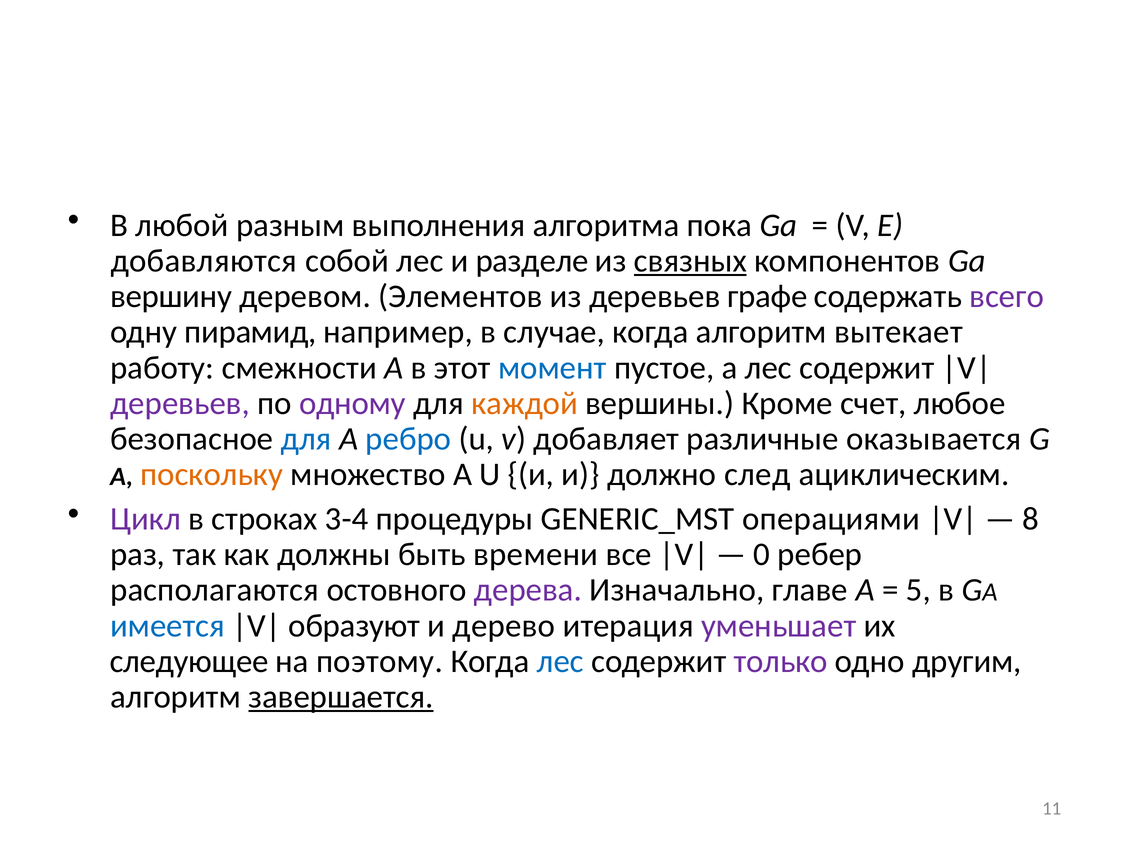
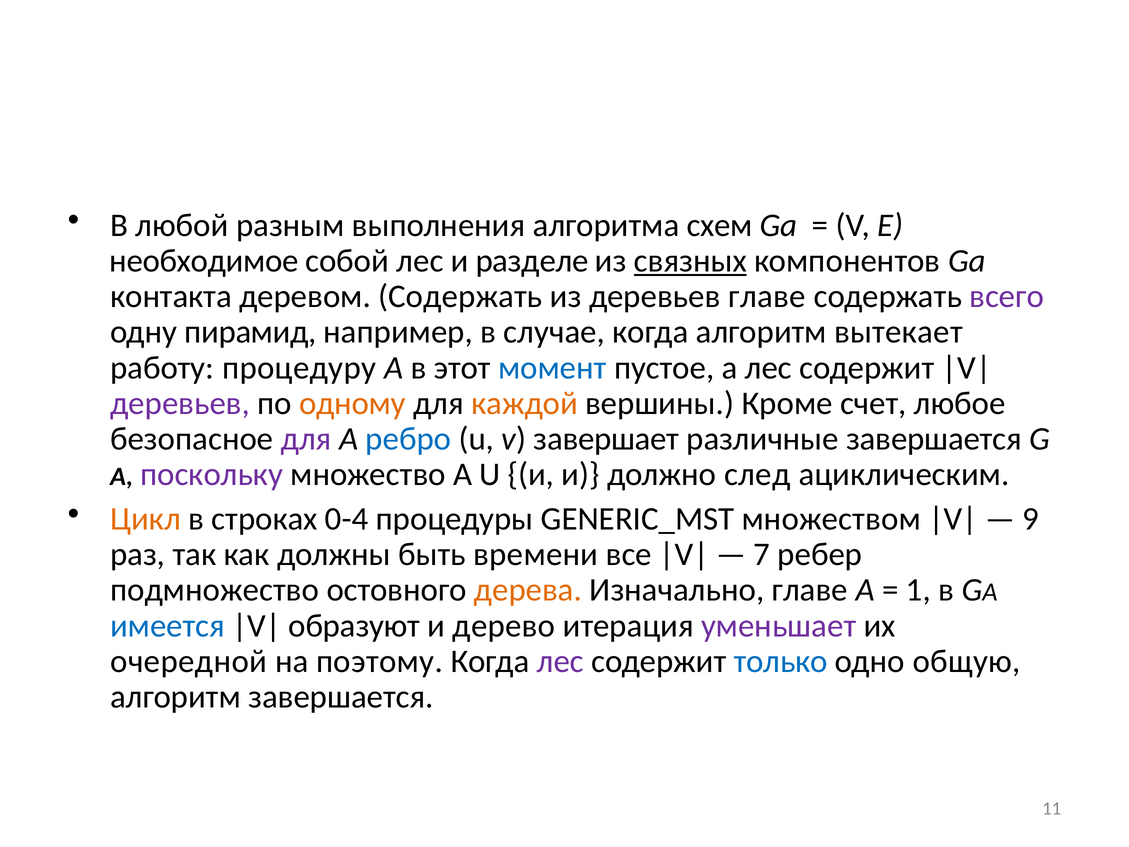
пока: пока -> схем
добавляются: добавляются -> необходимое
вершину: вершину -> контакта
деревом Элементов: Элементов -> Содержать
деревьев графе: графе -> главе
смежности: смежности -> процедуру
одному colour: purple -> orange
для at (306, 439) colour: blue -> purple
добавляет: добавляет -> завершает
различные оказывается: оказывается -> завершается
поскольку colour: orange -> purple
Цикл colour: purple -> orange
3-4: 3-4 -> 0-4
операциями: операциями -> множеством
8: 8 -> 9
0: 0 -> 7
располагаются: располагаются -> подмножество
дерева colour: purple -> orange
5: 5 -> 1
следующее: следующее -> очередной
лес at (560, 661) colour: blue -> purple
только colour: purple -> blue
другим: другим -> общую
завершается at (341, 697) underline: present -> none
